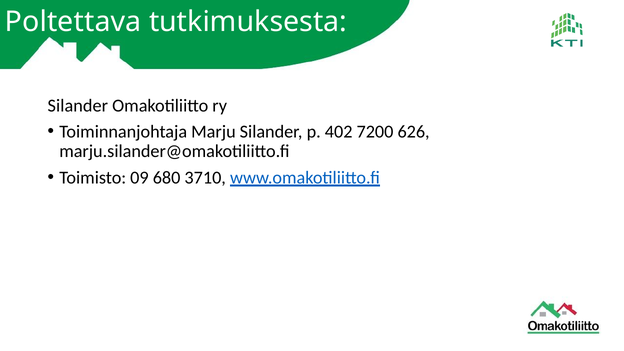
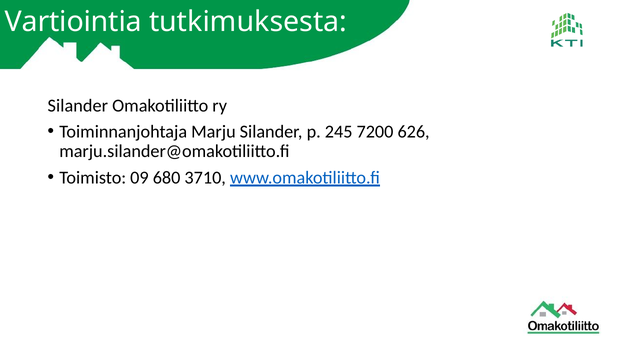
Poltettava: Poltettava -> Vartiointia
402: 402 -> 245
